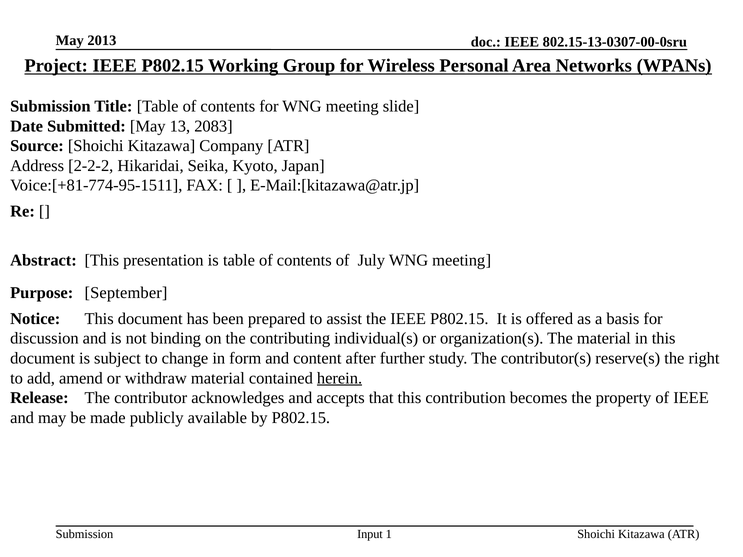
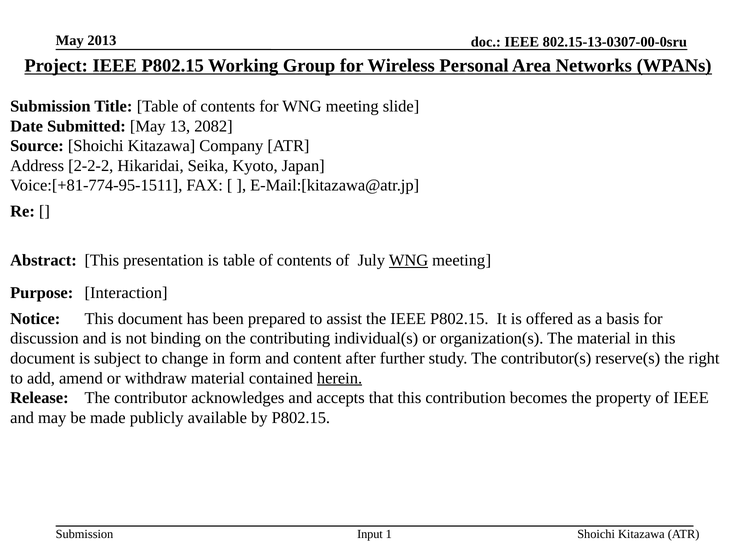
2083: 2083 -> 2082
WNG at (409, 261) underline: none -> present
September: September -> Interaction
